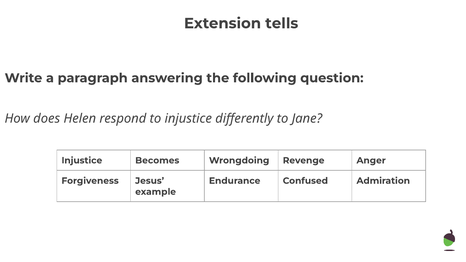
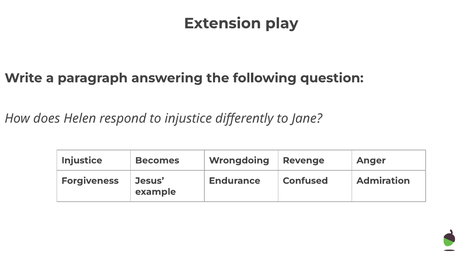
tells: tells -> play
